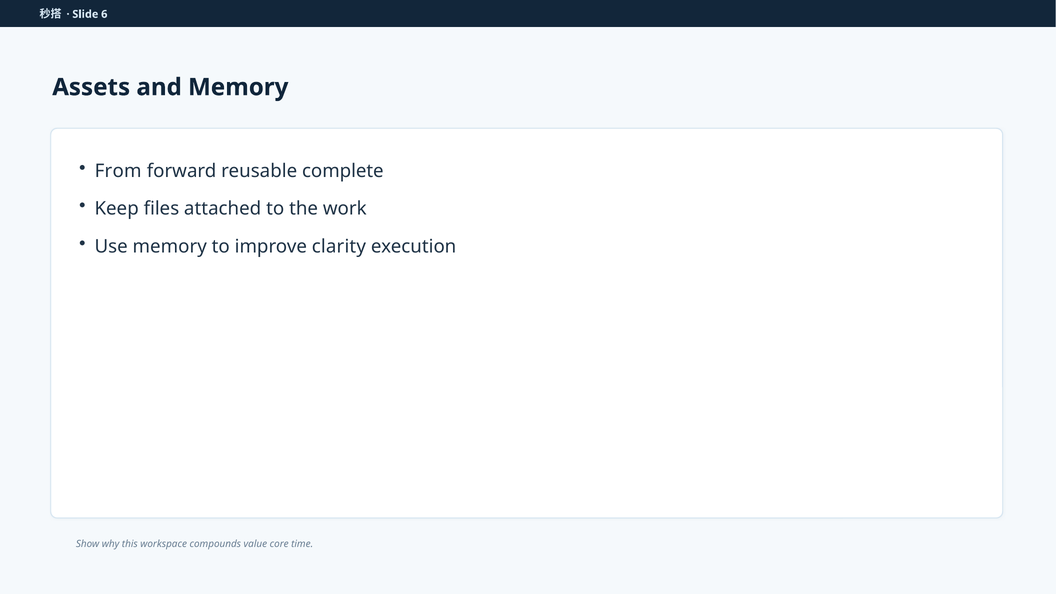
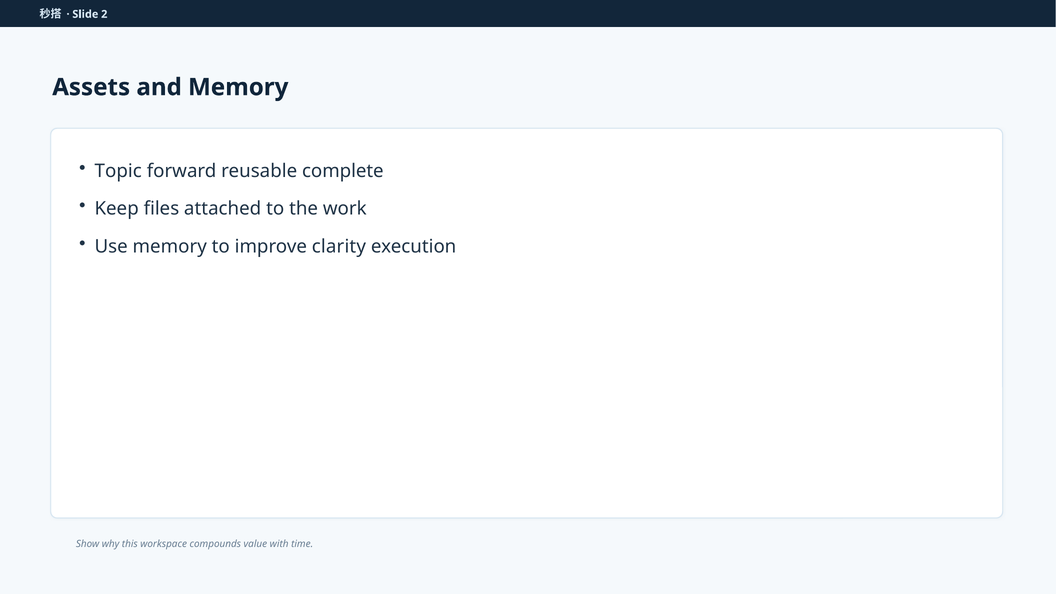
6: 6 -> 2
From: From -> Topic
core: core -> with
